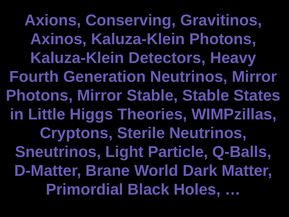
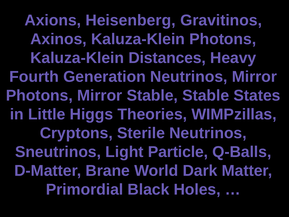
Conserving: Conserving -> Heisenberg
Detectors: Detectors -> Distances
